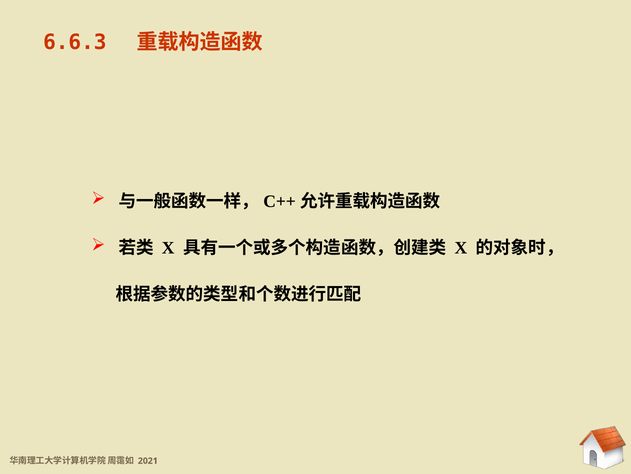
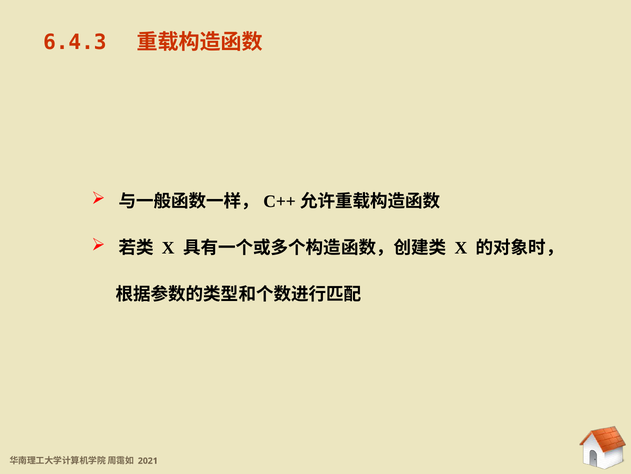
6.6.3: 6.6.3 -> 6.4.3
